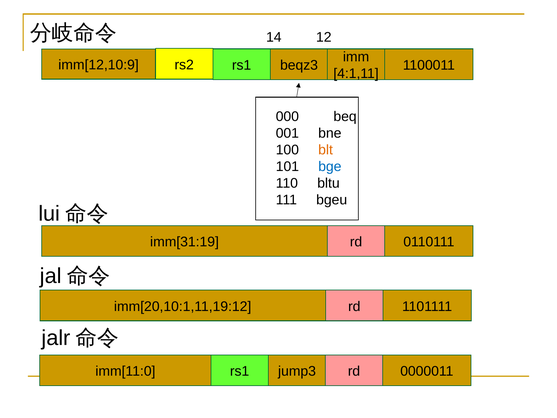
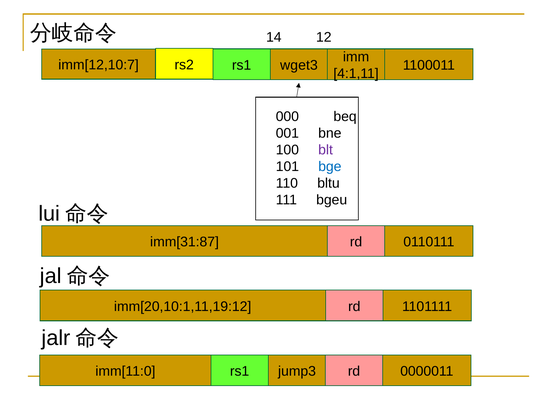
imm[12,10:9: imm[12,10:9 -> imm[12,10:7
beqz3: beqz3 -> wget3
blt colour: orange -> purple
imm[31:19: imm[31:19 -> imm[31:87
